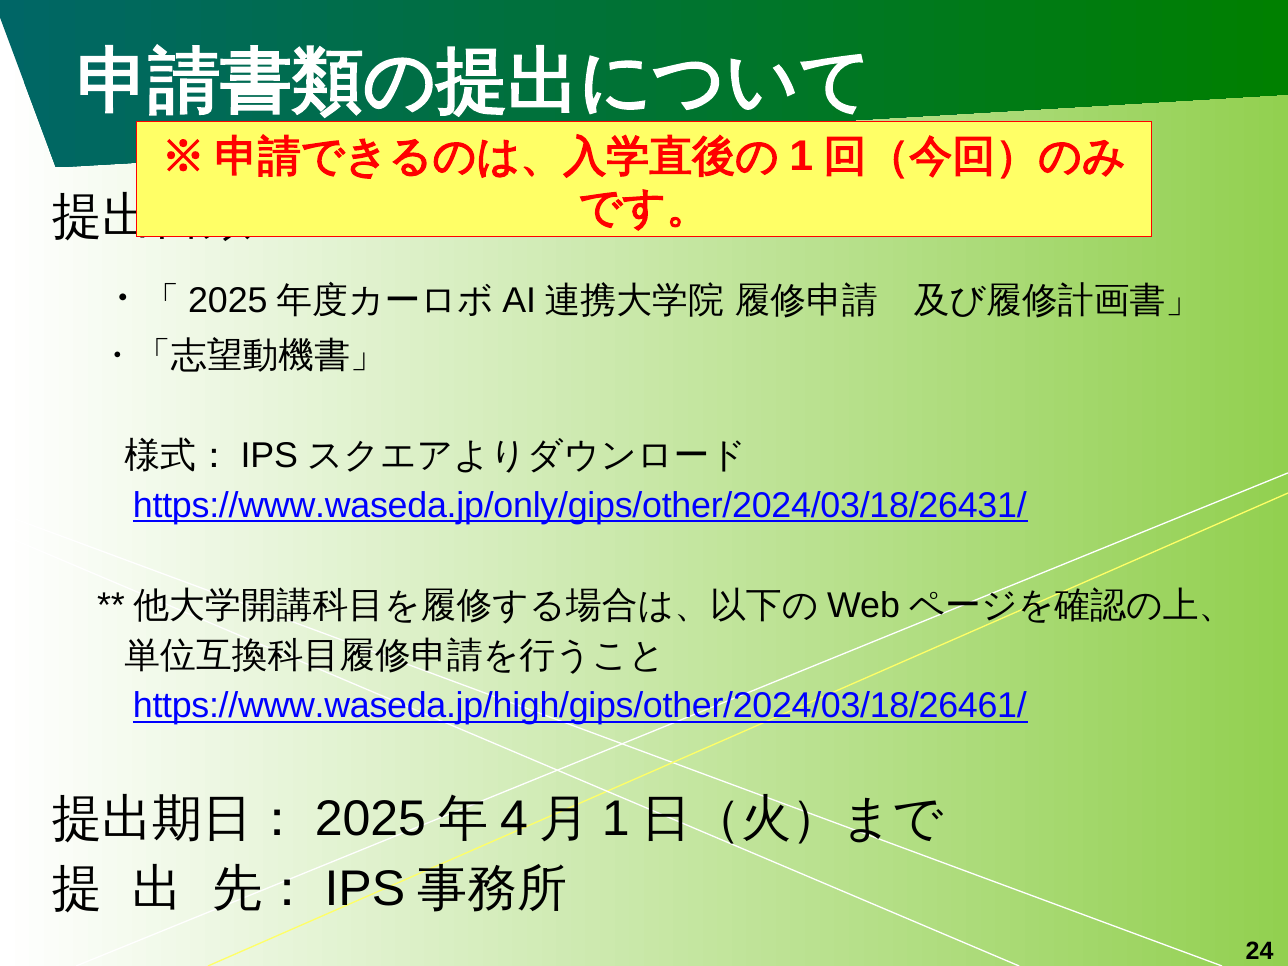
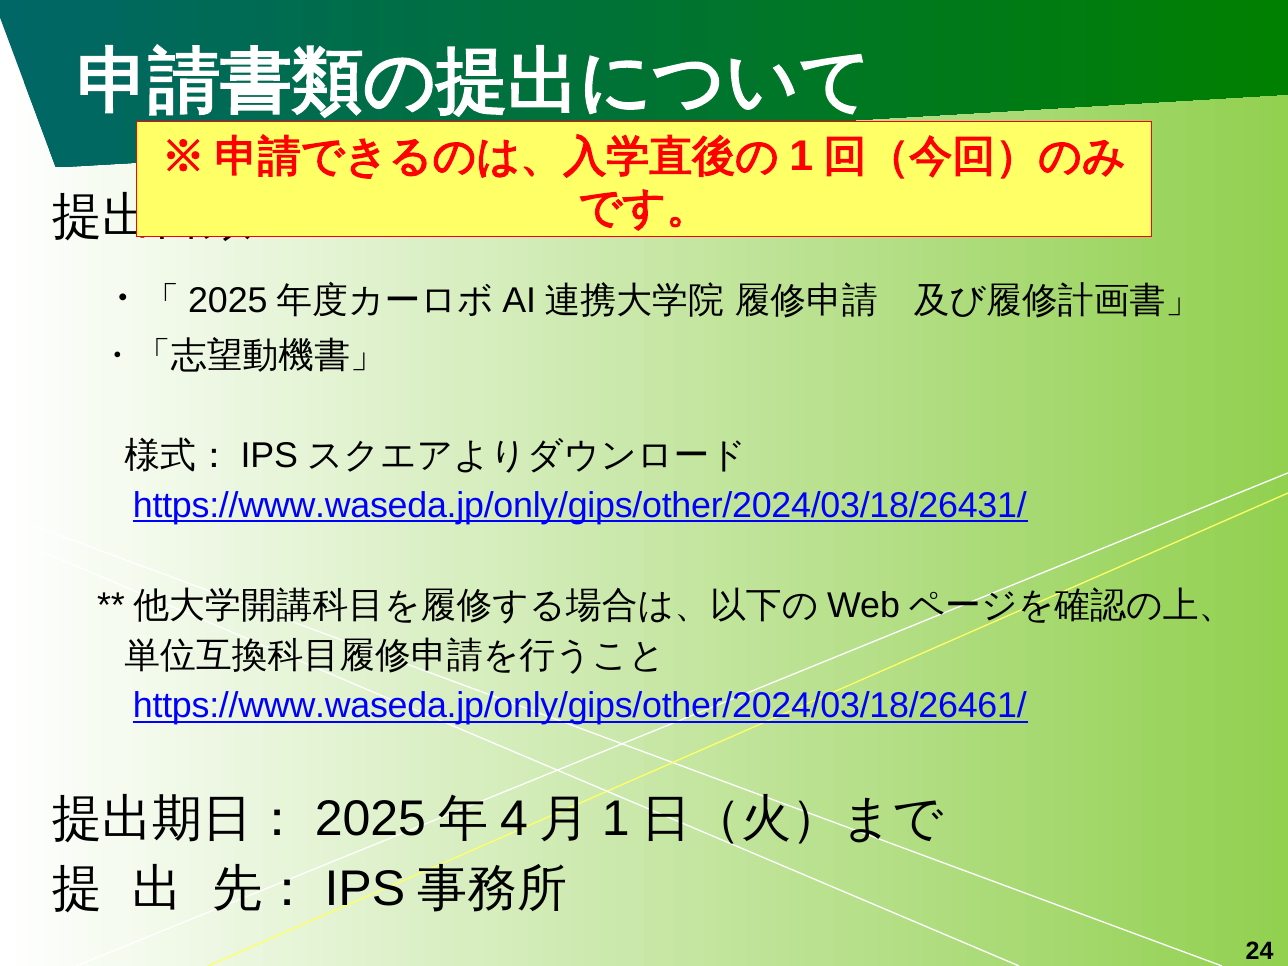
https://www.waseda.jp/high/gips/other/2024/03/18/26461/: https://www.waseda.jp/high/gips/other/2024/03/18/26461/ -> https://www.waseda.jp/only/gips/other/2024/03/18/26461/
